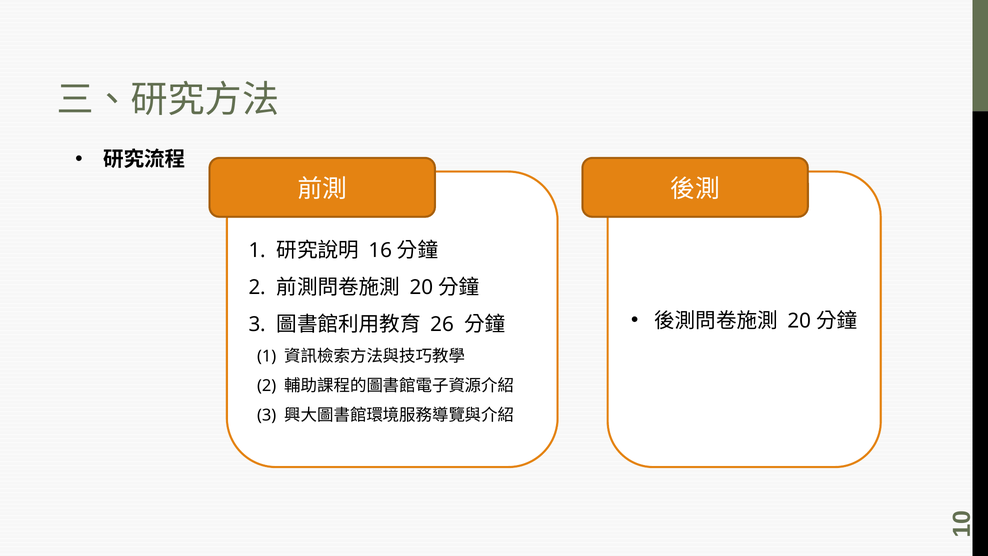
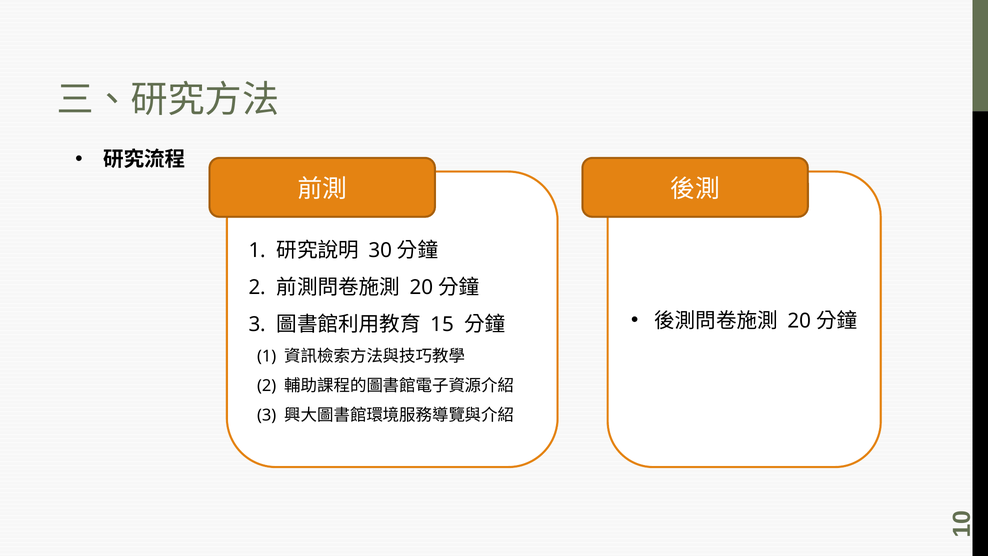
16: 16 -> 30
26: 26 -> 15
